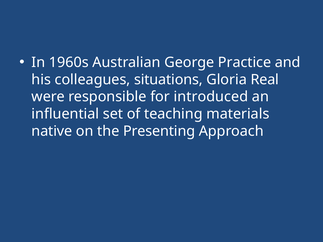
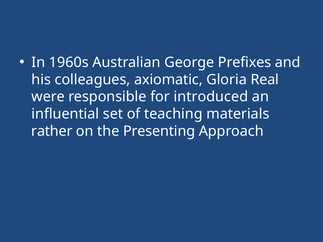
Practice: Practice -> Prefixes
situations: situations -> axiomatic
native: native -> rather
